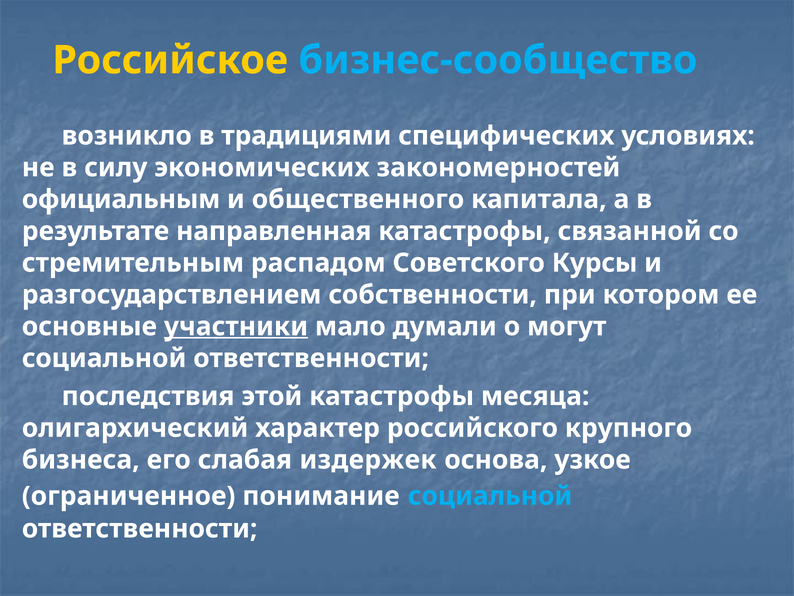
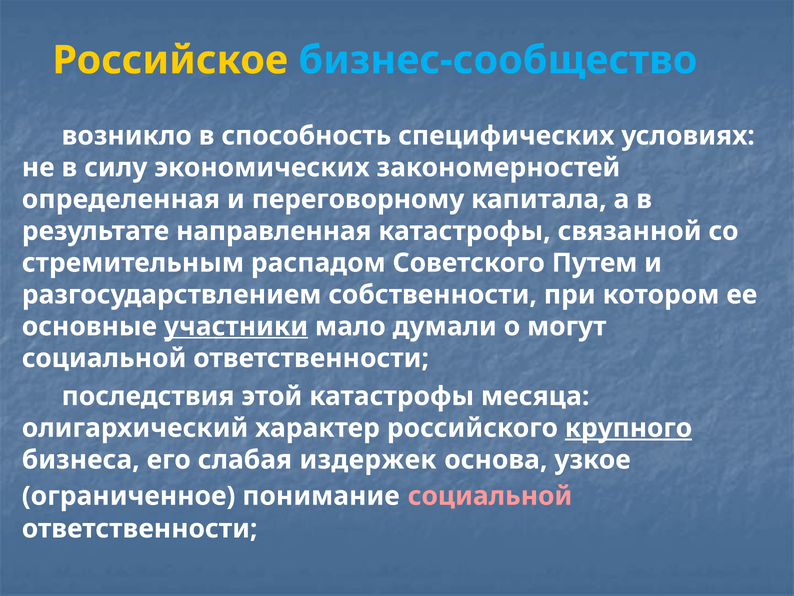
традициями: традициями -> способность
официальным: официальным -> определенная
общественного: общественного -> переговорному
Курсы: Курсы -> Путем
крупного underline: none -> present
социальной at (490, 496) colour: light blue -> pink
